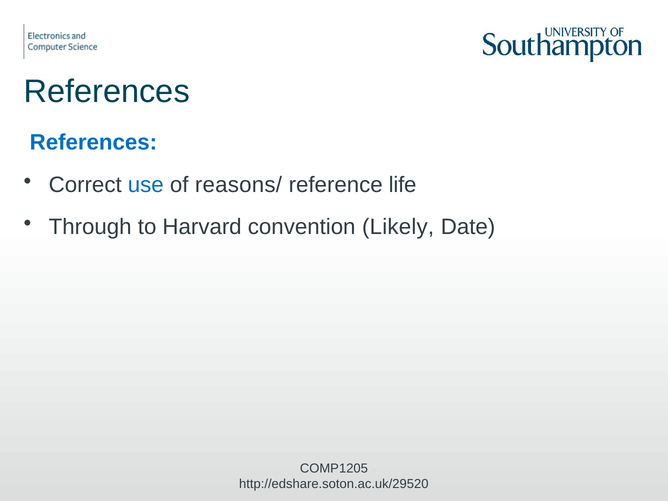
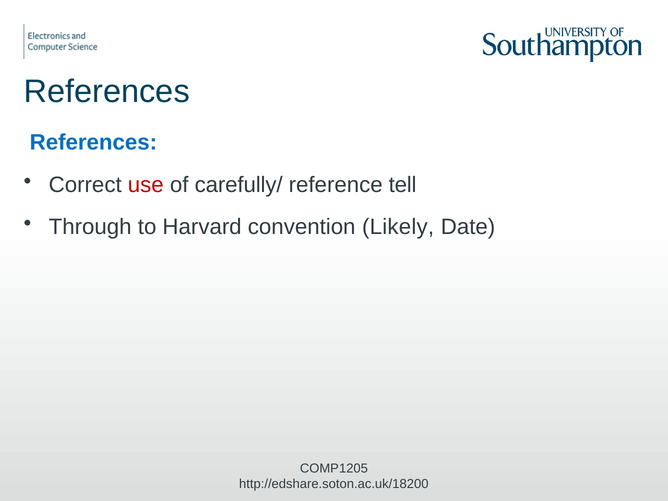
use colour: blue -> red
reasons/: reasons/ -> carefully/
life: life -> tell
http://edshare.soton.ac.uk/29520: http://edshare.soton.ac.uk/29520 -> http://edshare.soton.ac.uk/18200
